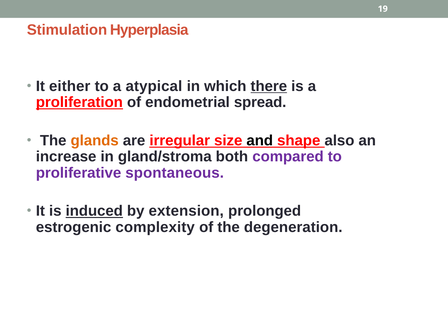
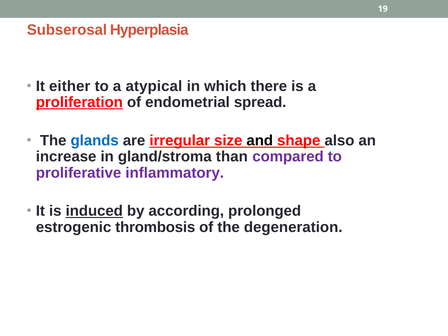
Stimulation: Stimulation -> Subserosal
there underline: present -> none
glands colour: orange -> blue
both: both -> than
spontaneous: spontaneous -> inflammatory
extension: extension -> according
complexity: complexity -> thrombosis
